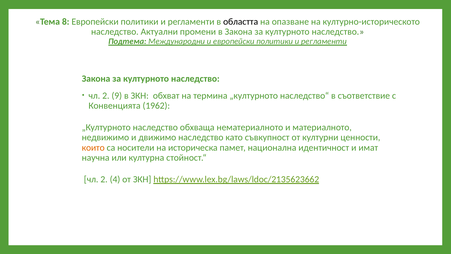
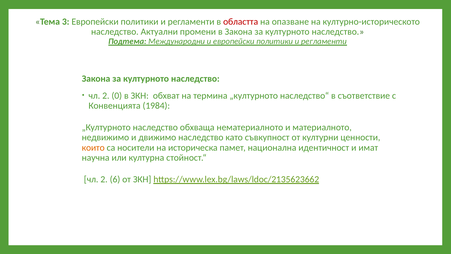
8: 8 -> 3
областта colour: black -> red
9: 9 -> 0
1962: 1962 -> 1984
4: 4 -> 6
